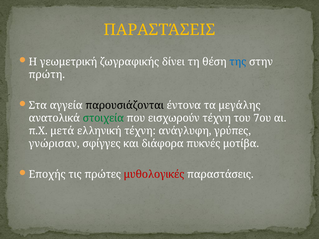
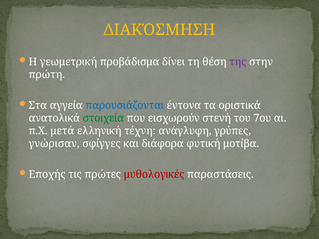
ΠΑΡΑΣΤΆΣΕΙΣ at (159, 30): ΠΑΡΑΣΤΆΣΕΙΣ -> ΔΙΑΚΌΣΜΗΣΗ
ζωγραφικής: ζωγραφικής -> προβάδισμα
της colour: blue -> purple
παρουσιάζονται colour: black -> blue
μεγάλης: μεγάλης -> οριστικά
εισχωρούν τέχνη: τέχνη -> στενή
πυκνές: πυκνές -> φυτική
